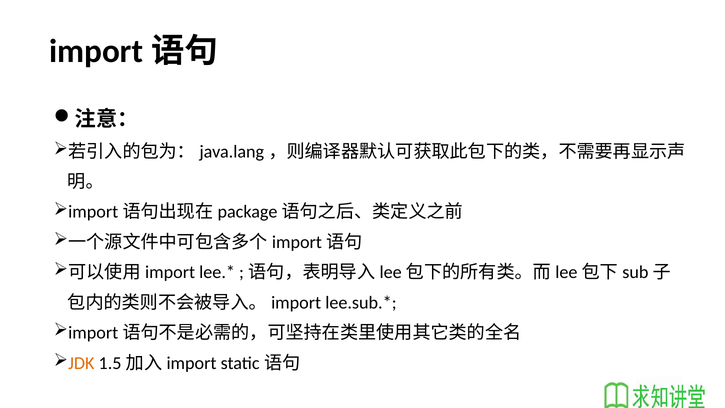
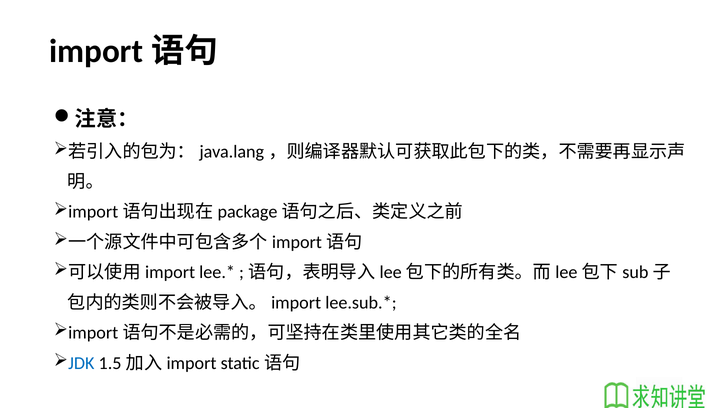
JDK colour: orange -> blue
